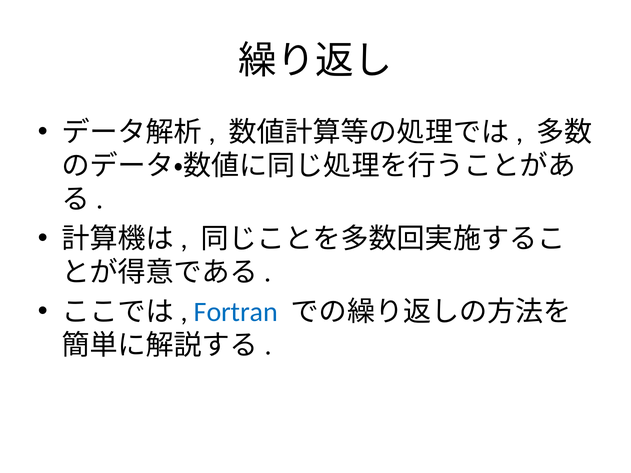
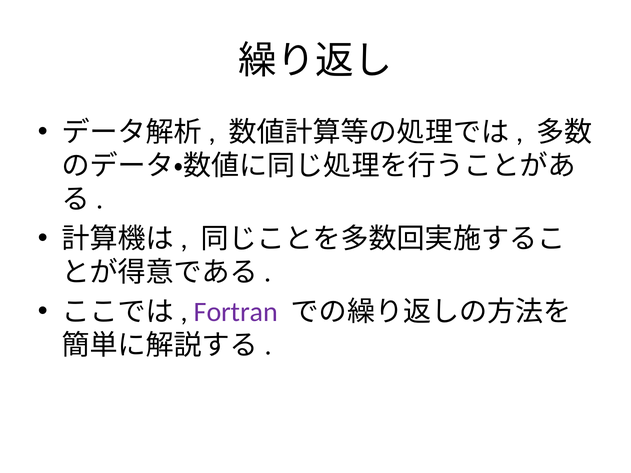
Fortran colour: blue -> purple
